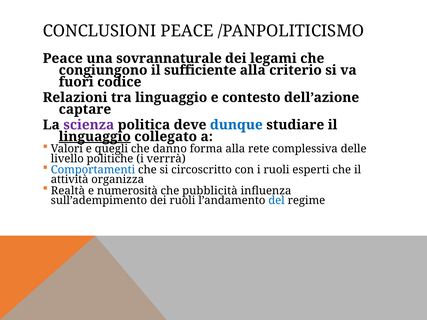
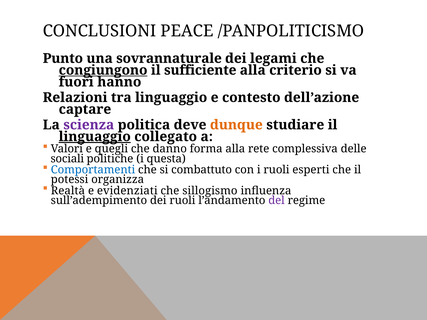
Peace at (63, 58): Peace -> Punto
congiungono underline: none -> present
codice: codice -> hanno
dunque colour: blue -> orange
livello: livello -> sociali
verrrà: verrrà -> questa
circoscritto: circoscritto -> combattuto
attività: attività -> potessi
numerosità: numerosità -> evidenziati
pubblicità: pubblicità -> sillogismo
del colour: blue -> purple
